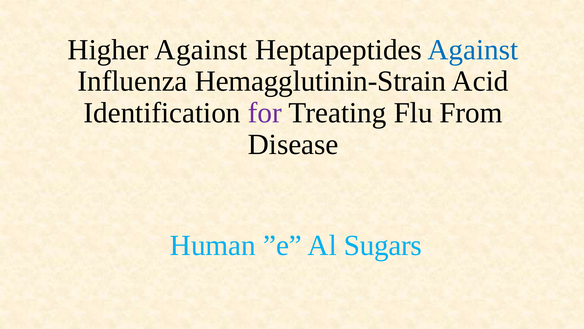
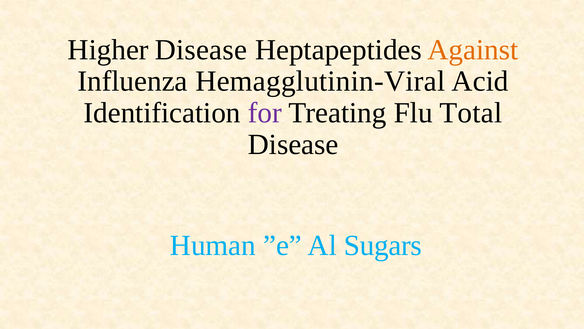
Higher Against: Against -> Disease
Against at (473, 50) colour: blue -> orange
Hemagglutinin-Strain: Hemagglutinin-Strain -> Hemagglutinin-Viral
From: From -> Total
